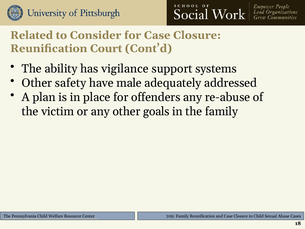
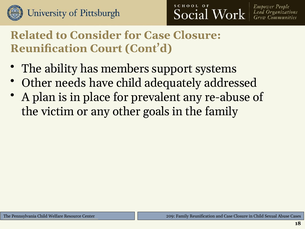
vigilance: vigilance -> members
safety: safety -> needs
have male: male -> child
offenders: offenders -> prevalent
